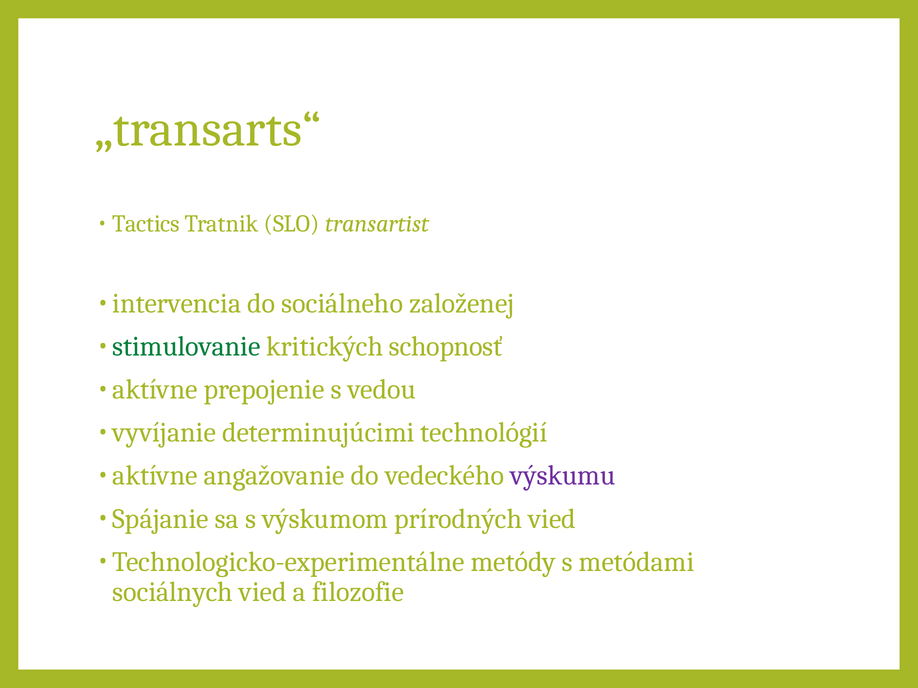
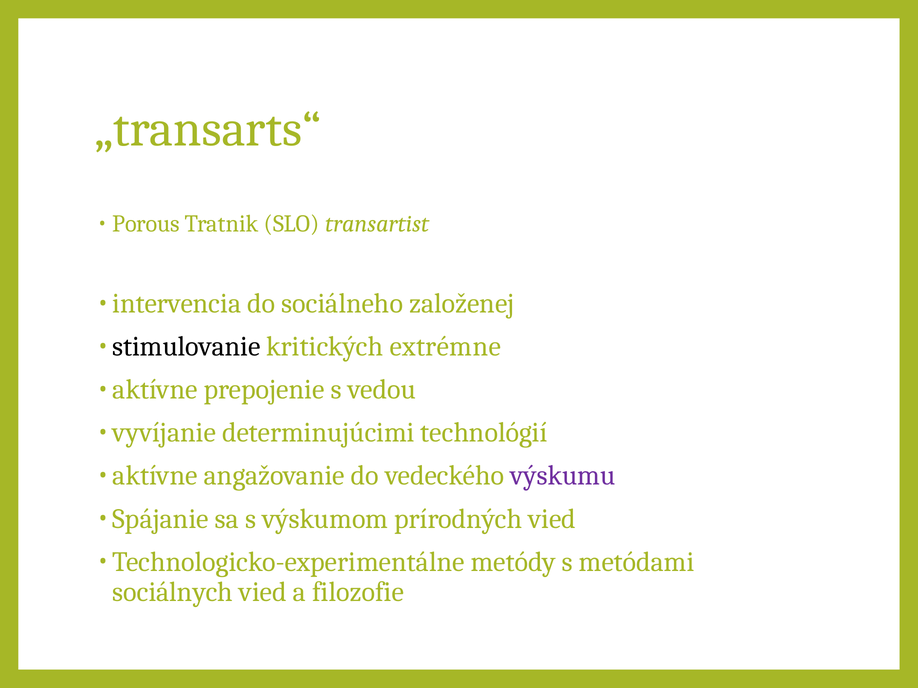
Tactics: Tactics -> Porous
stimulovanie colour: green -> black
schopnosť: schopnosť -> extrémne
